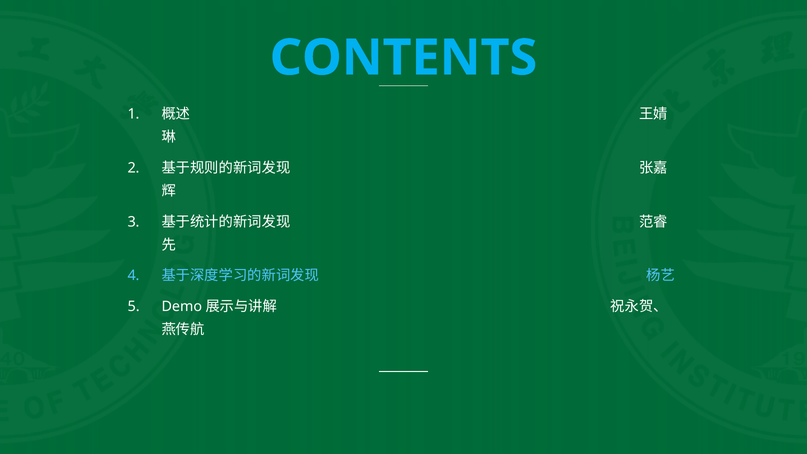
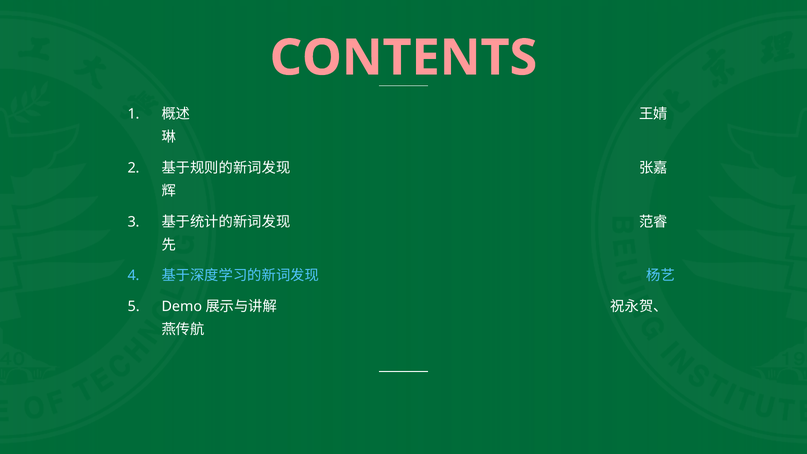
CONTENTS colour: light blue -> pink
